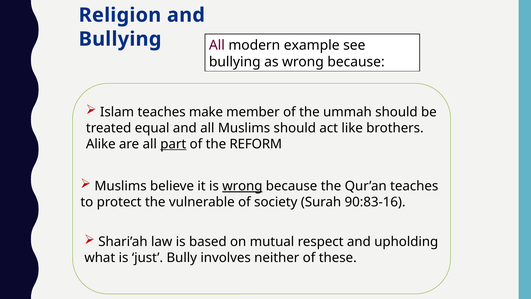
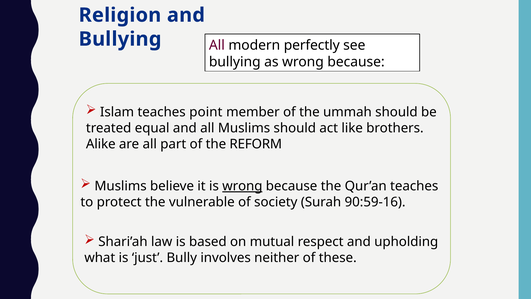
example: example -> perfectly
make: make -> point
part underline: present -> none
90:83-16: 90:83-16 -> 90:59-16
